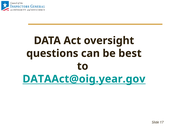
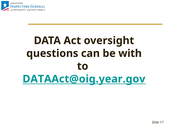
best: best -> with
